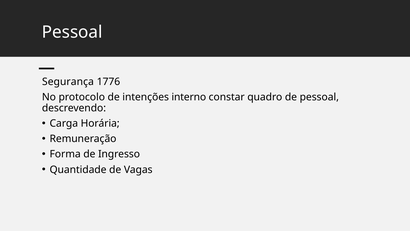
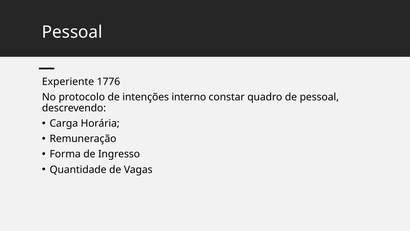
Segurança: Segurança -> Experiente
